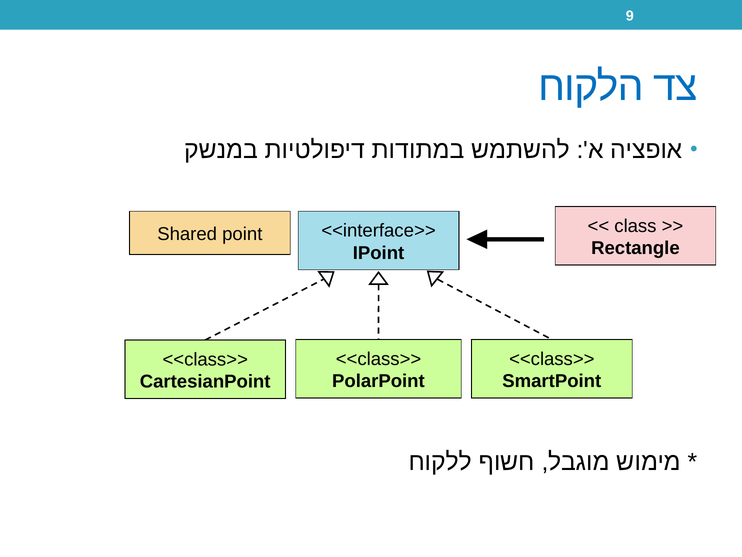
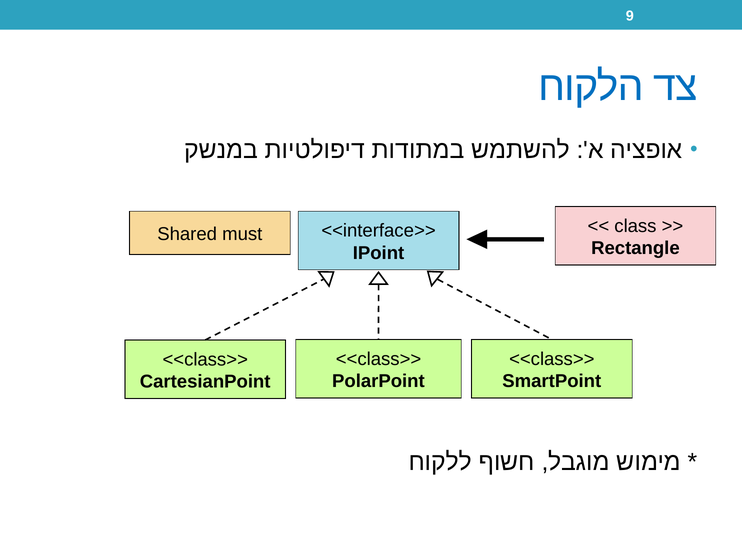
point: point -> must
